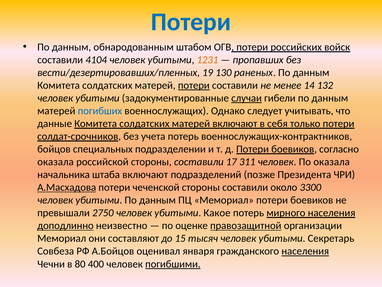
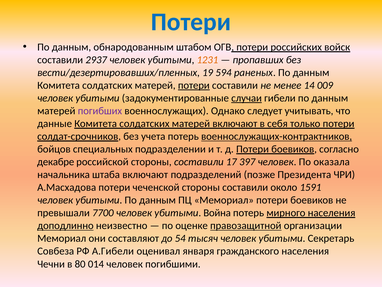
4104: 4104 -> 2937
130: 130 -> 594
132: 132 -> 009
погибших colour: blue -> purple
военнослужащих-контрактников underline: none -> present
оказала at (56, 162): оказала -> декабре
311: 311 -> 397
А.Масхадова underline: present -> none
3300: 3300 -> 1591
2750: 2750 -> 7700
Какое: Какое -> Война
15: 15 -> 54
А.Бойцов: А.Бойцов -> А.Гибели
населения at (305, 251) underline: present -> none
400: 400 -> 014
погибшими underline: present -> none
